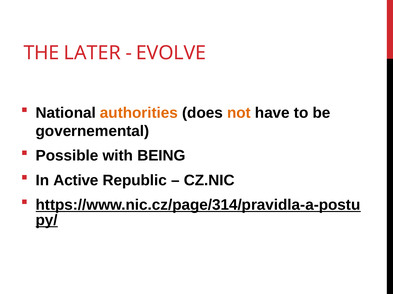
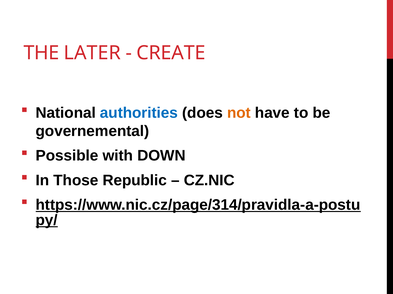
EVOLVE: EVOLVE -> CREATE
authorities colour: orange -> blue
BEING: BEING -> DOWN
Active: Active -> Those
